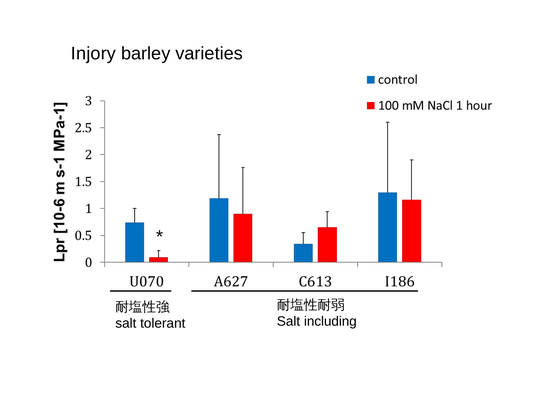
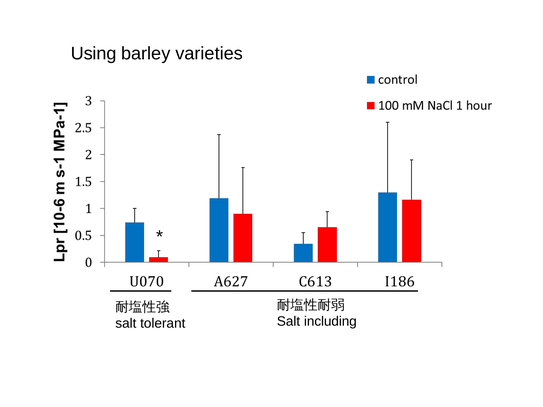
Injory: Injory -> Using
